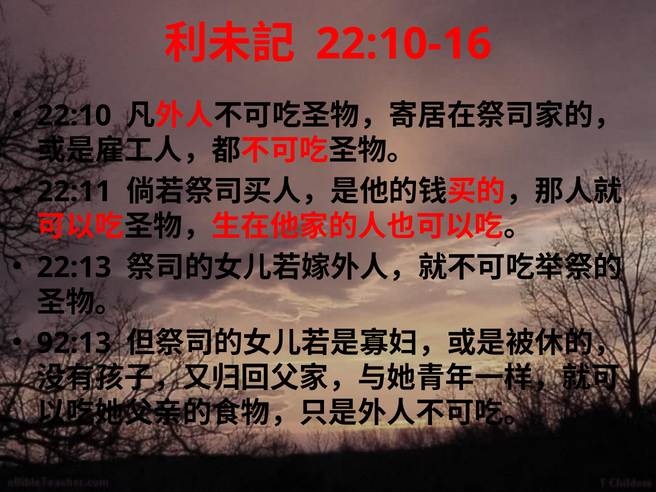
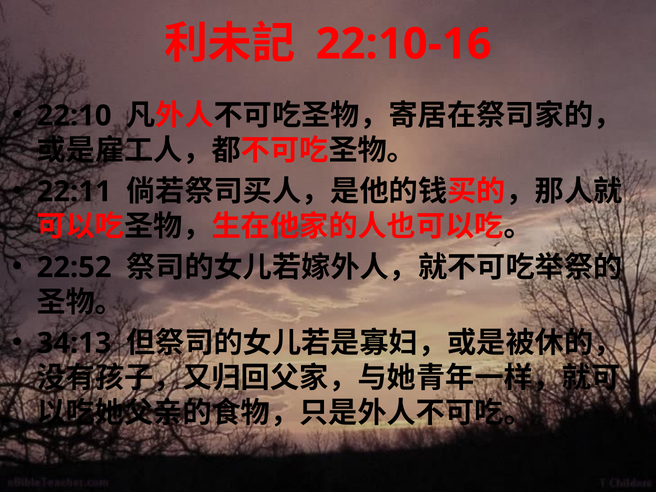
22:13: 22:13 -> 22:52
92:13: 92:13 -> 34:13
